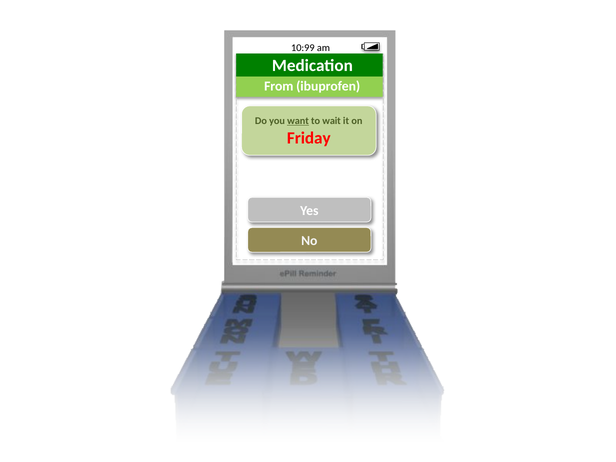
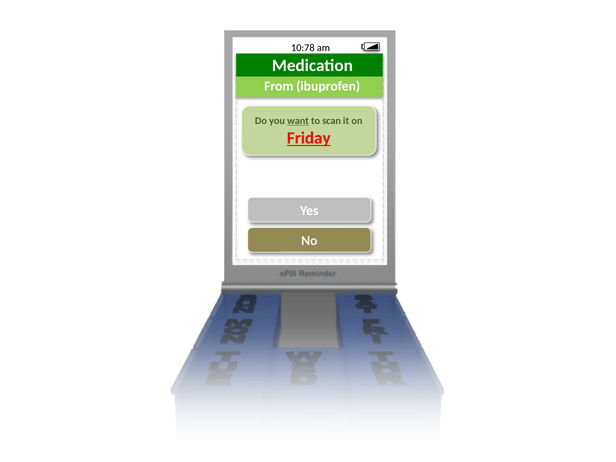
10:99: 10:99 -> 10:78
wait: wait -> scan
Friday underline: none -> present
